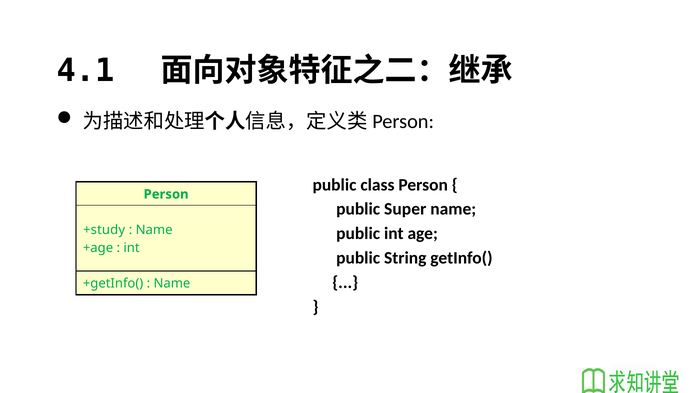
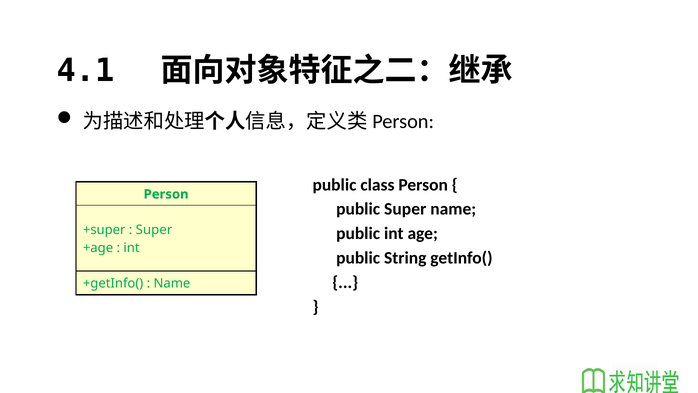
+study: +study -> +super
Name at (154, 230): Name -> Super
